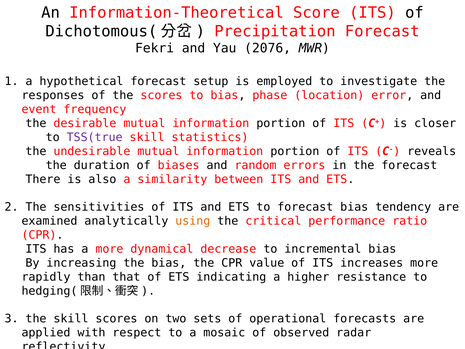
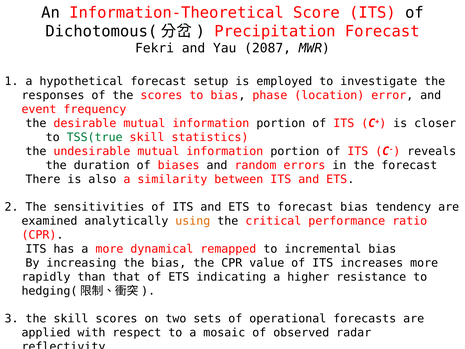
2076: 2076 -> 2087
TSS(true colour: purple -> green
decrease: decrease -> remapped
